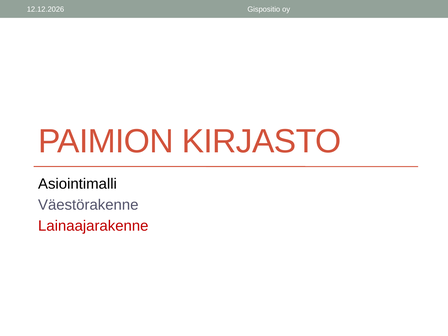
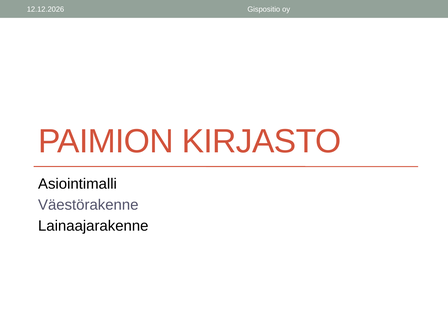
Lainaajarakenne colour: red -> black
